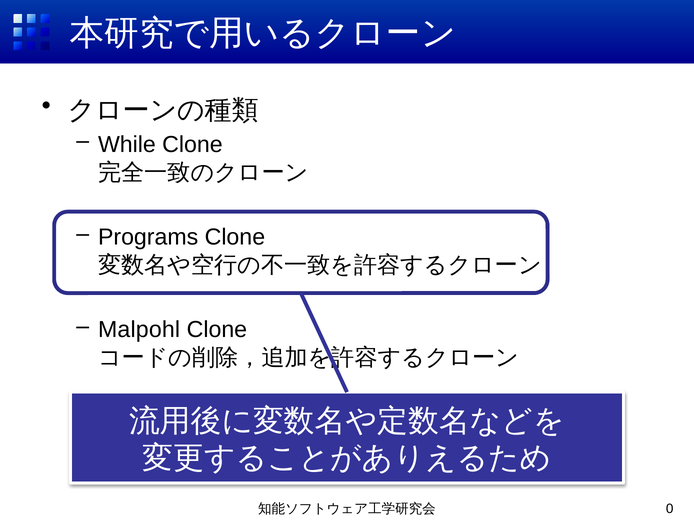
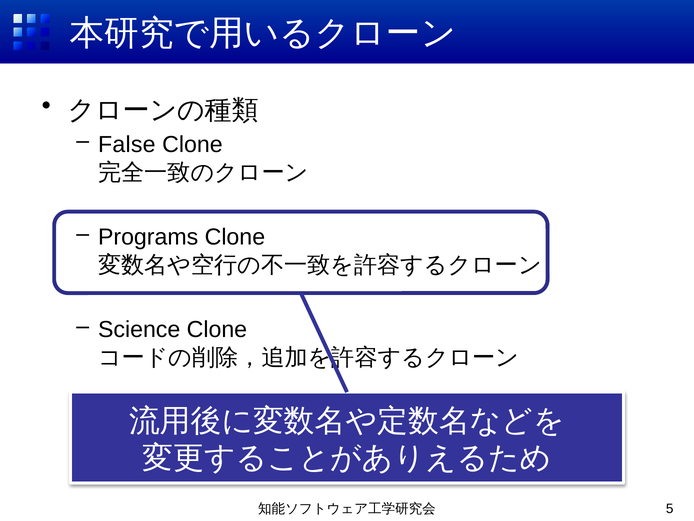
While: While -> False
Malpohl: Malpohl -> Science
0: 0 -> 5
